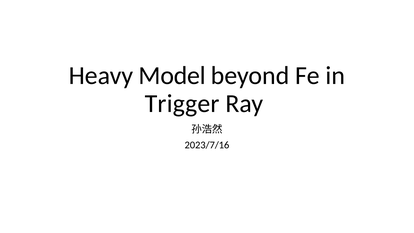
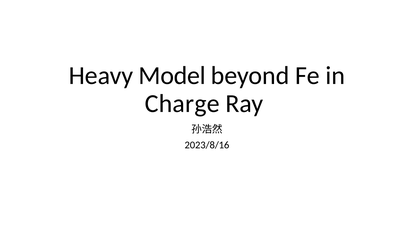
Trigger: Trigger -> Charge
2023/7/16: 2023/7/16 -> 2023/8/16
